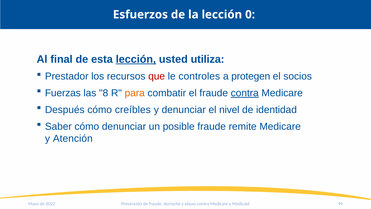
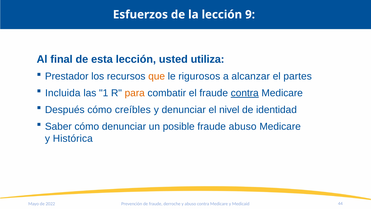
0: 0 -> 9
lección at (136, 59) underline: present -> none
que colour: red -> orange
controles: controles -> rigurosos
protegen: protegen -> alcanzar
socios: socios -> partes
Fuerzas: Fuerzas -> Incluida
8: 8 -> 1
fraude remite: remite -> abuso
Atención: Atención -> Histórica
